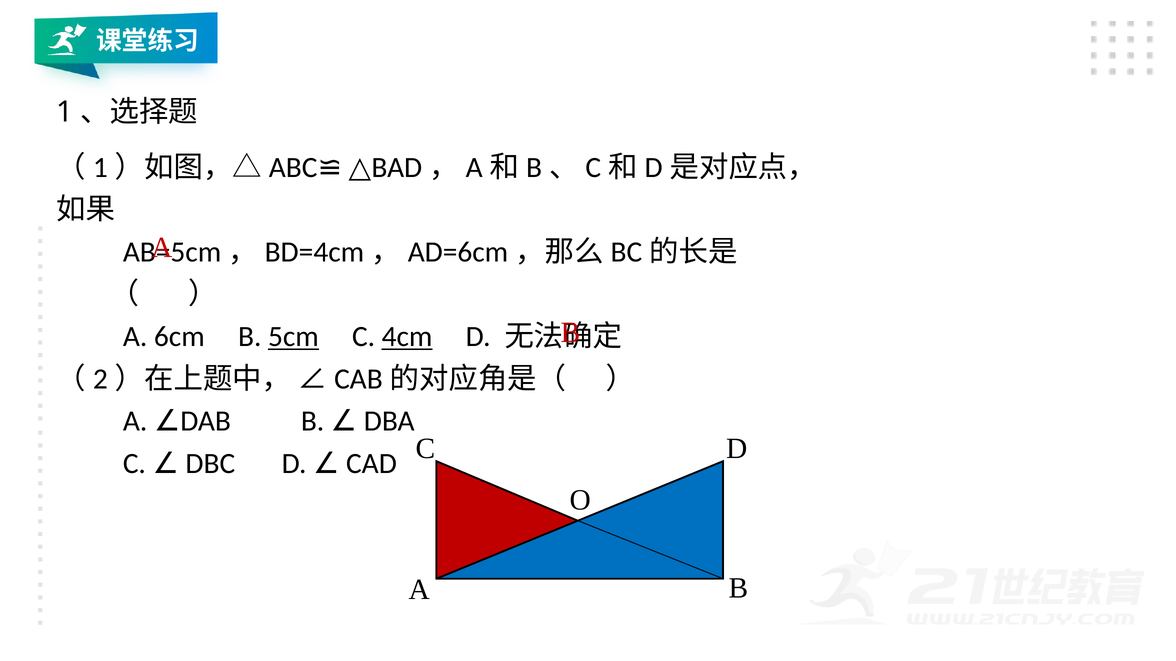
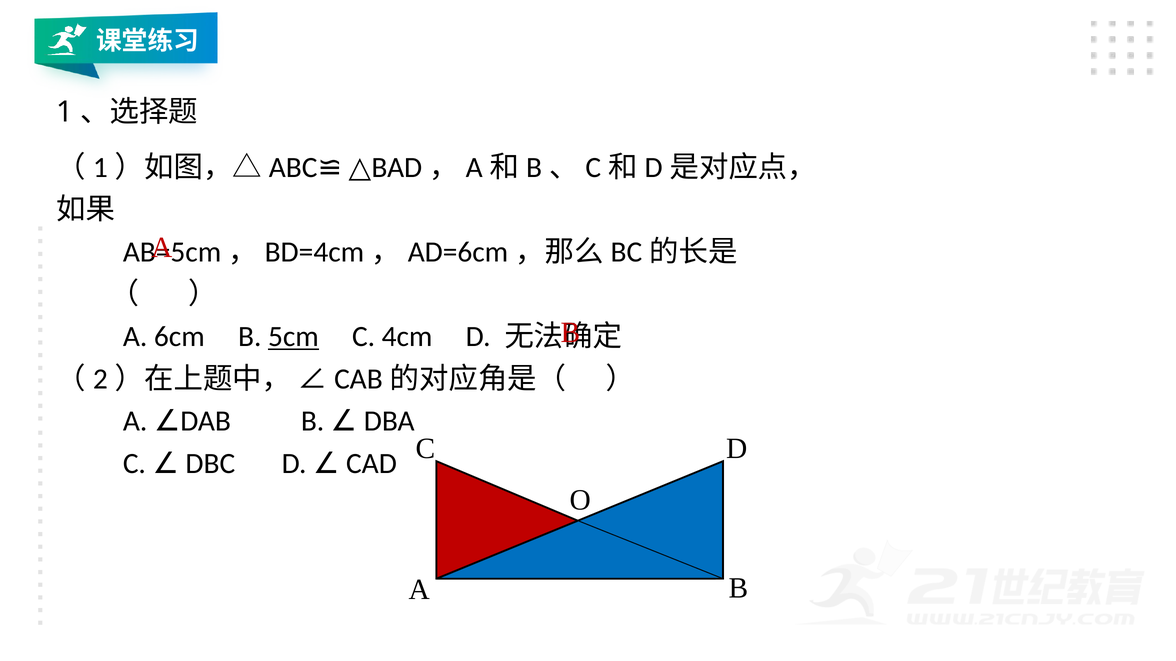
4cm underline: present -> none
